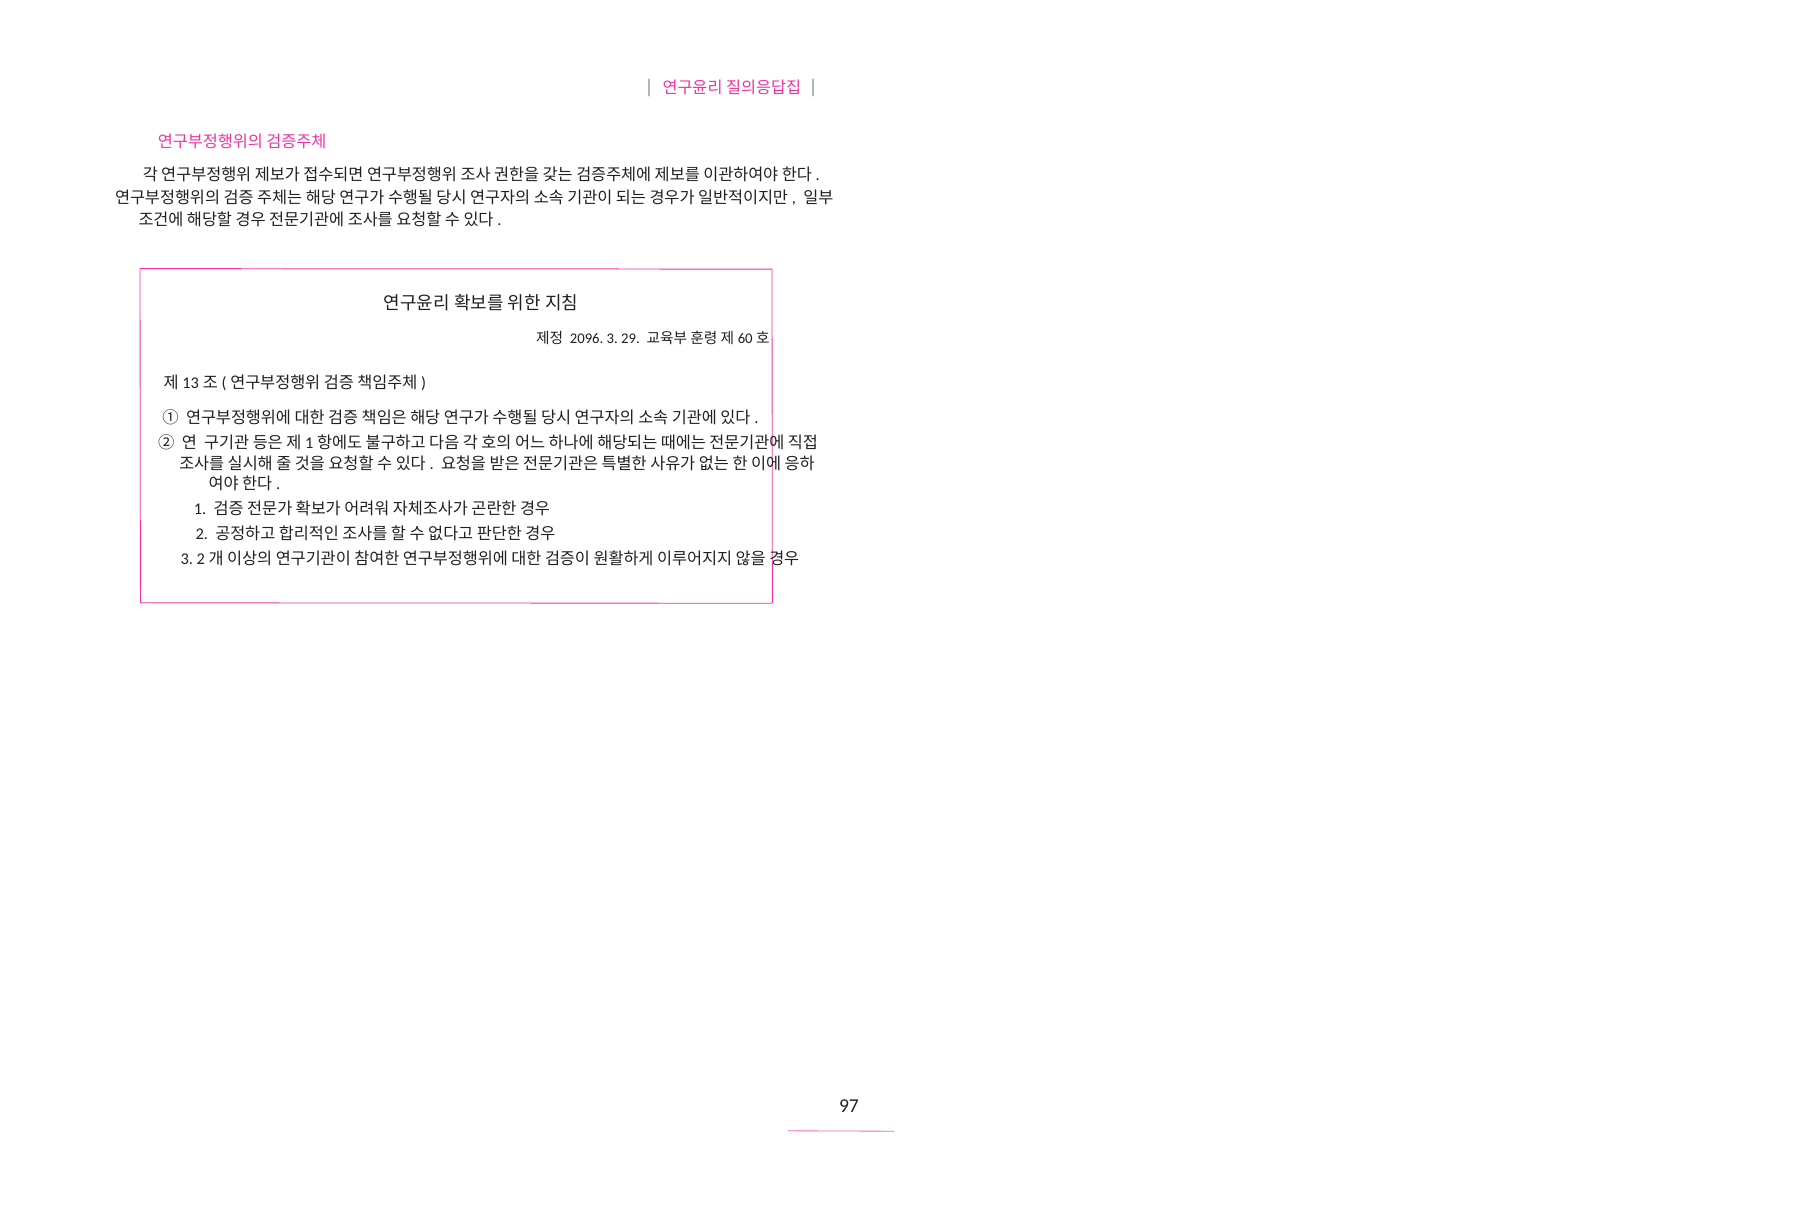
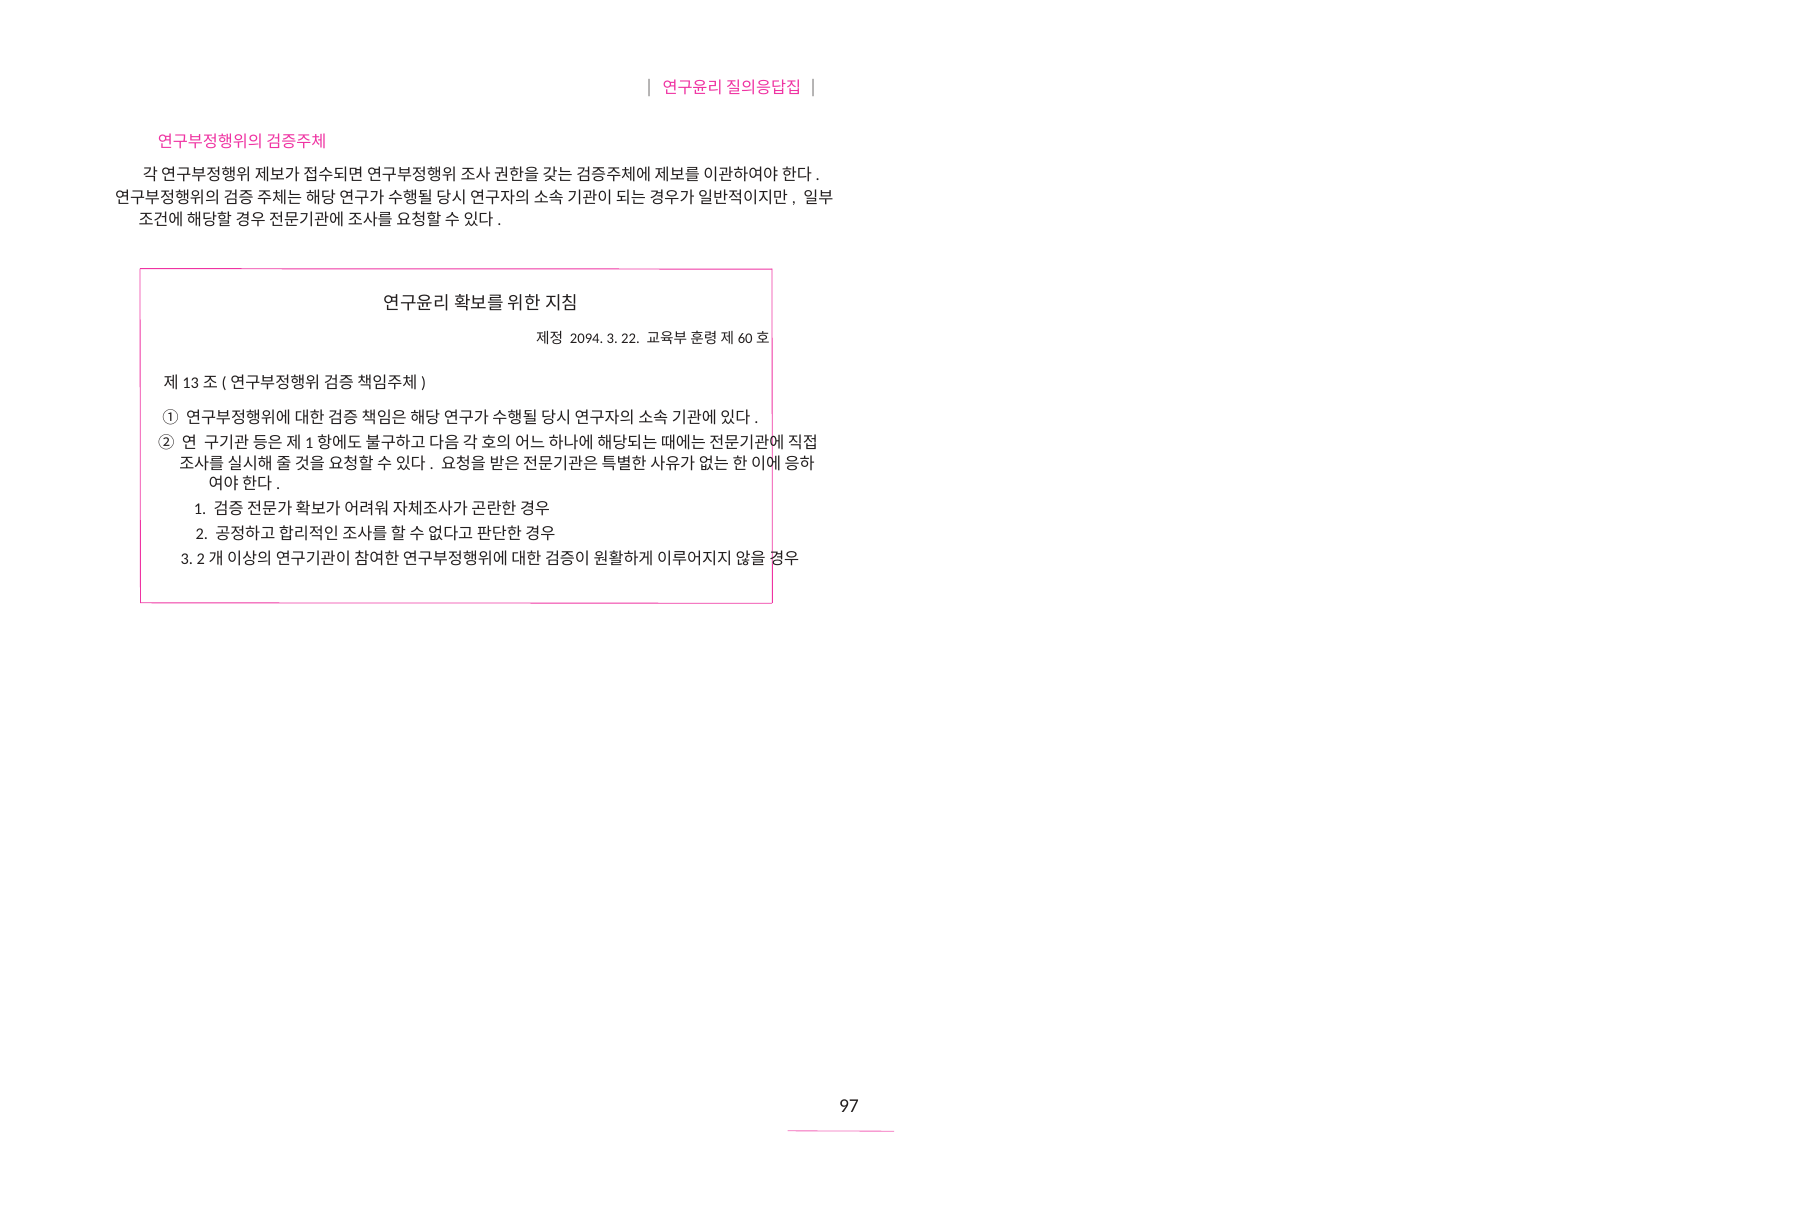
2096: 2096 -> 2094
29: 29 -> 22
